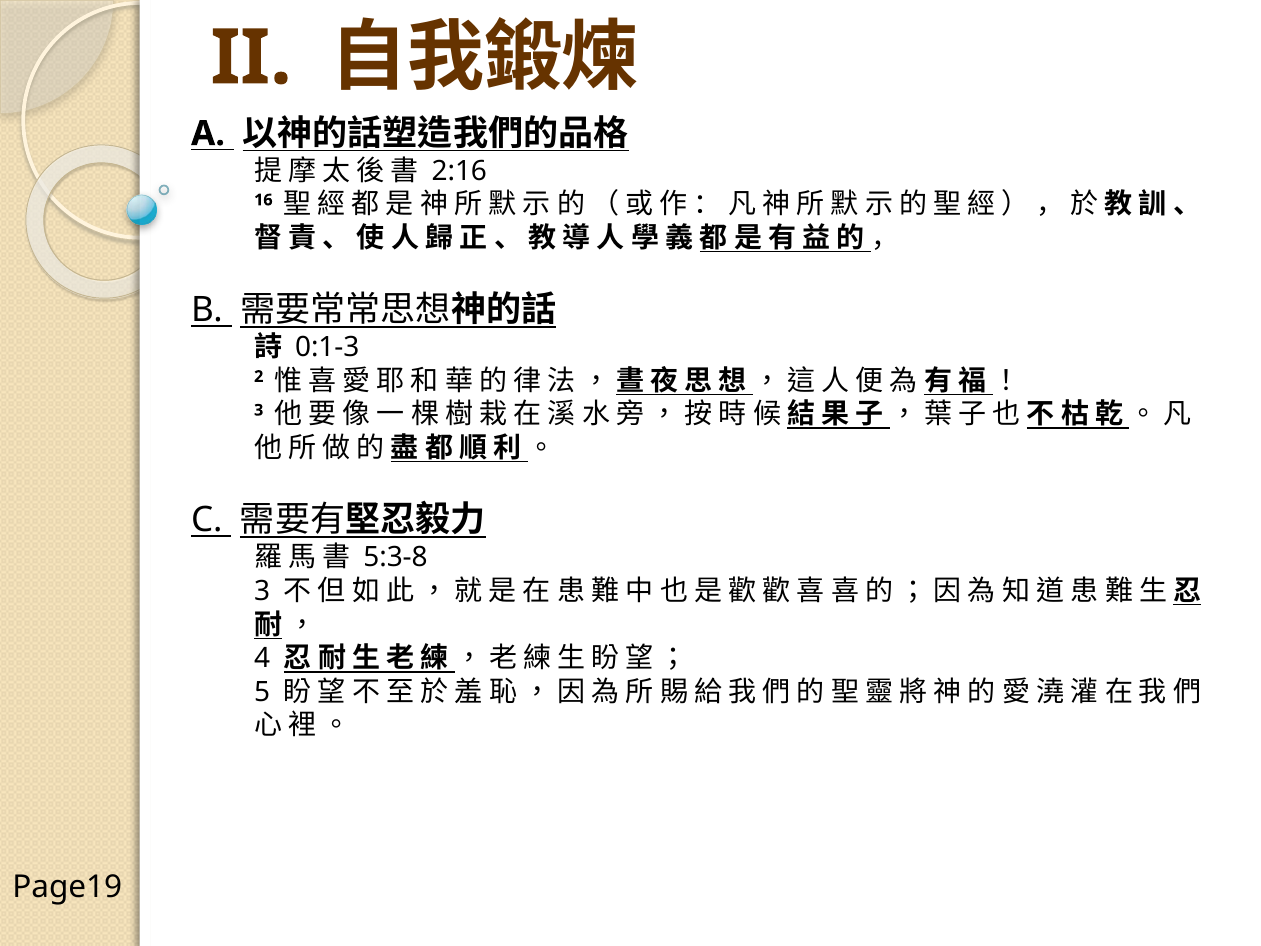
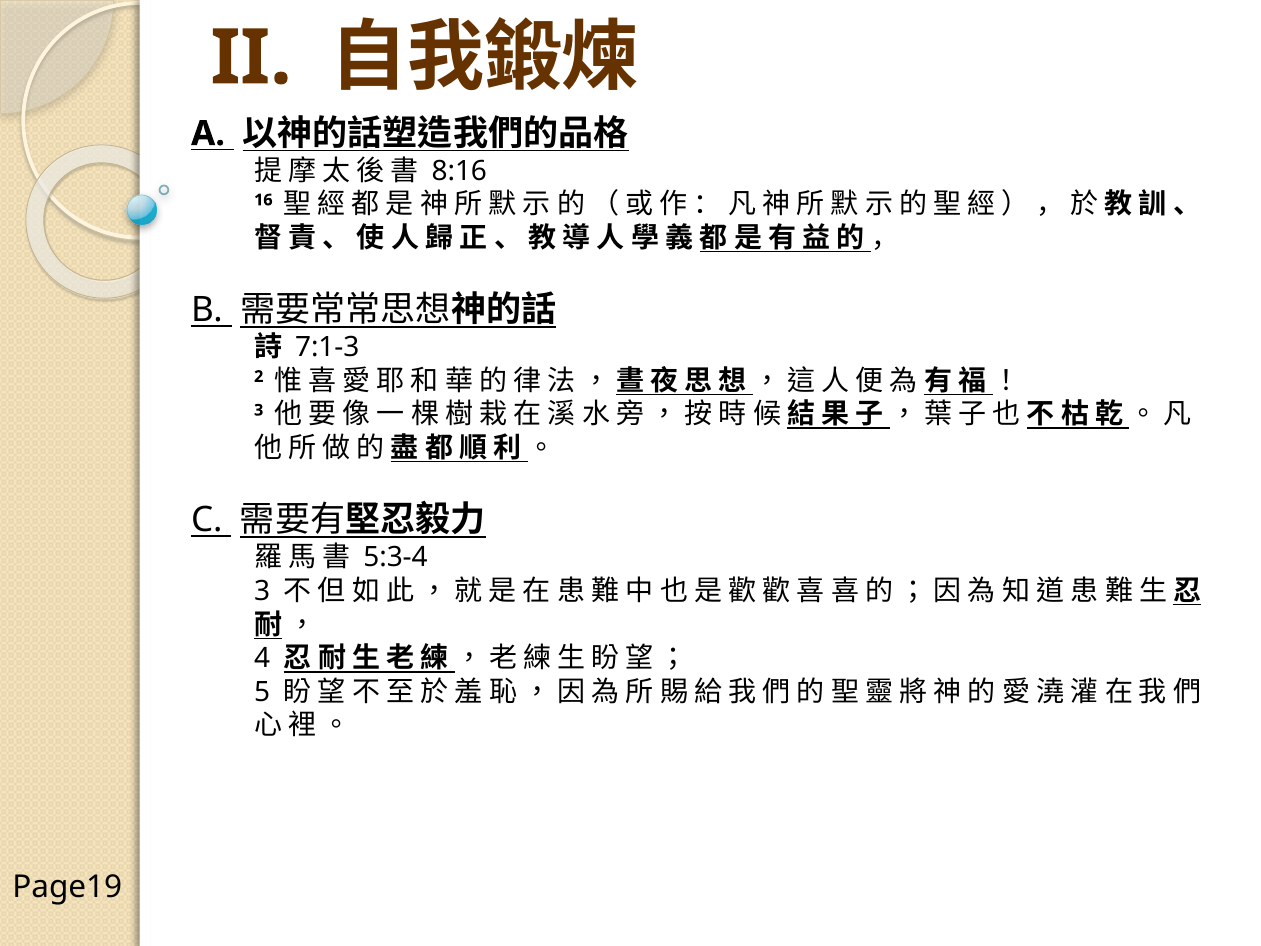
2:16: 2:16 -> 8:16
0:1-3: 0:1-3 -> 7:1-3
5:3-8: 5:3-8 -> 5:3-4
